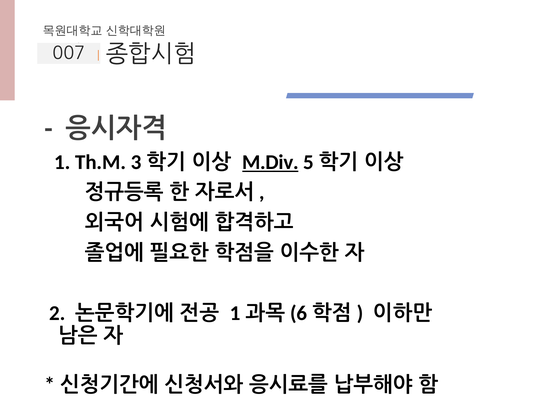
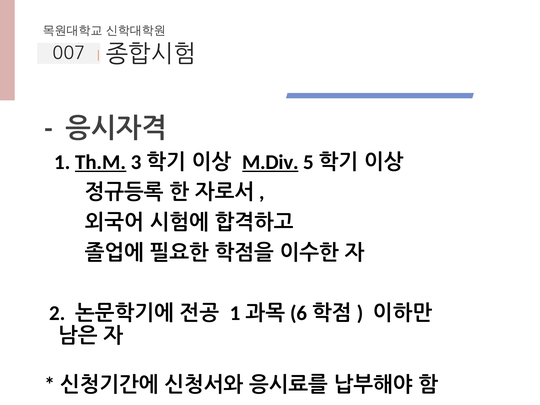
Th.M underline: none -> present
